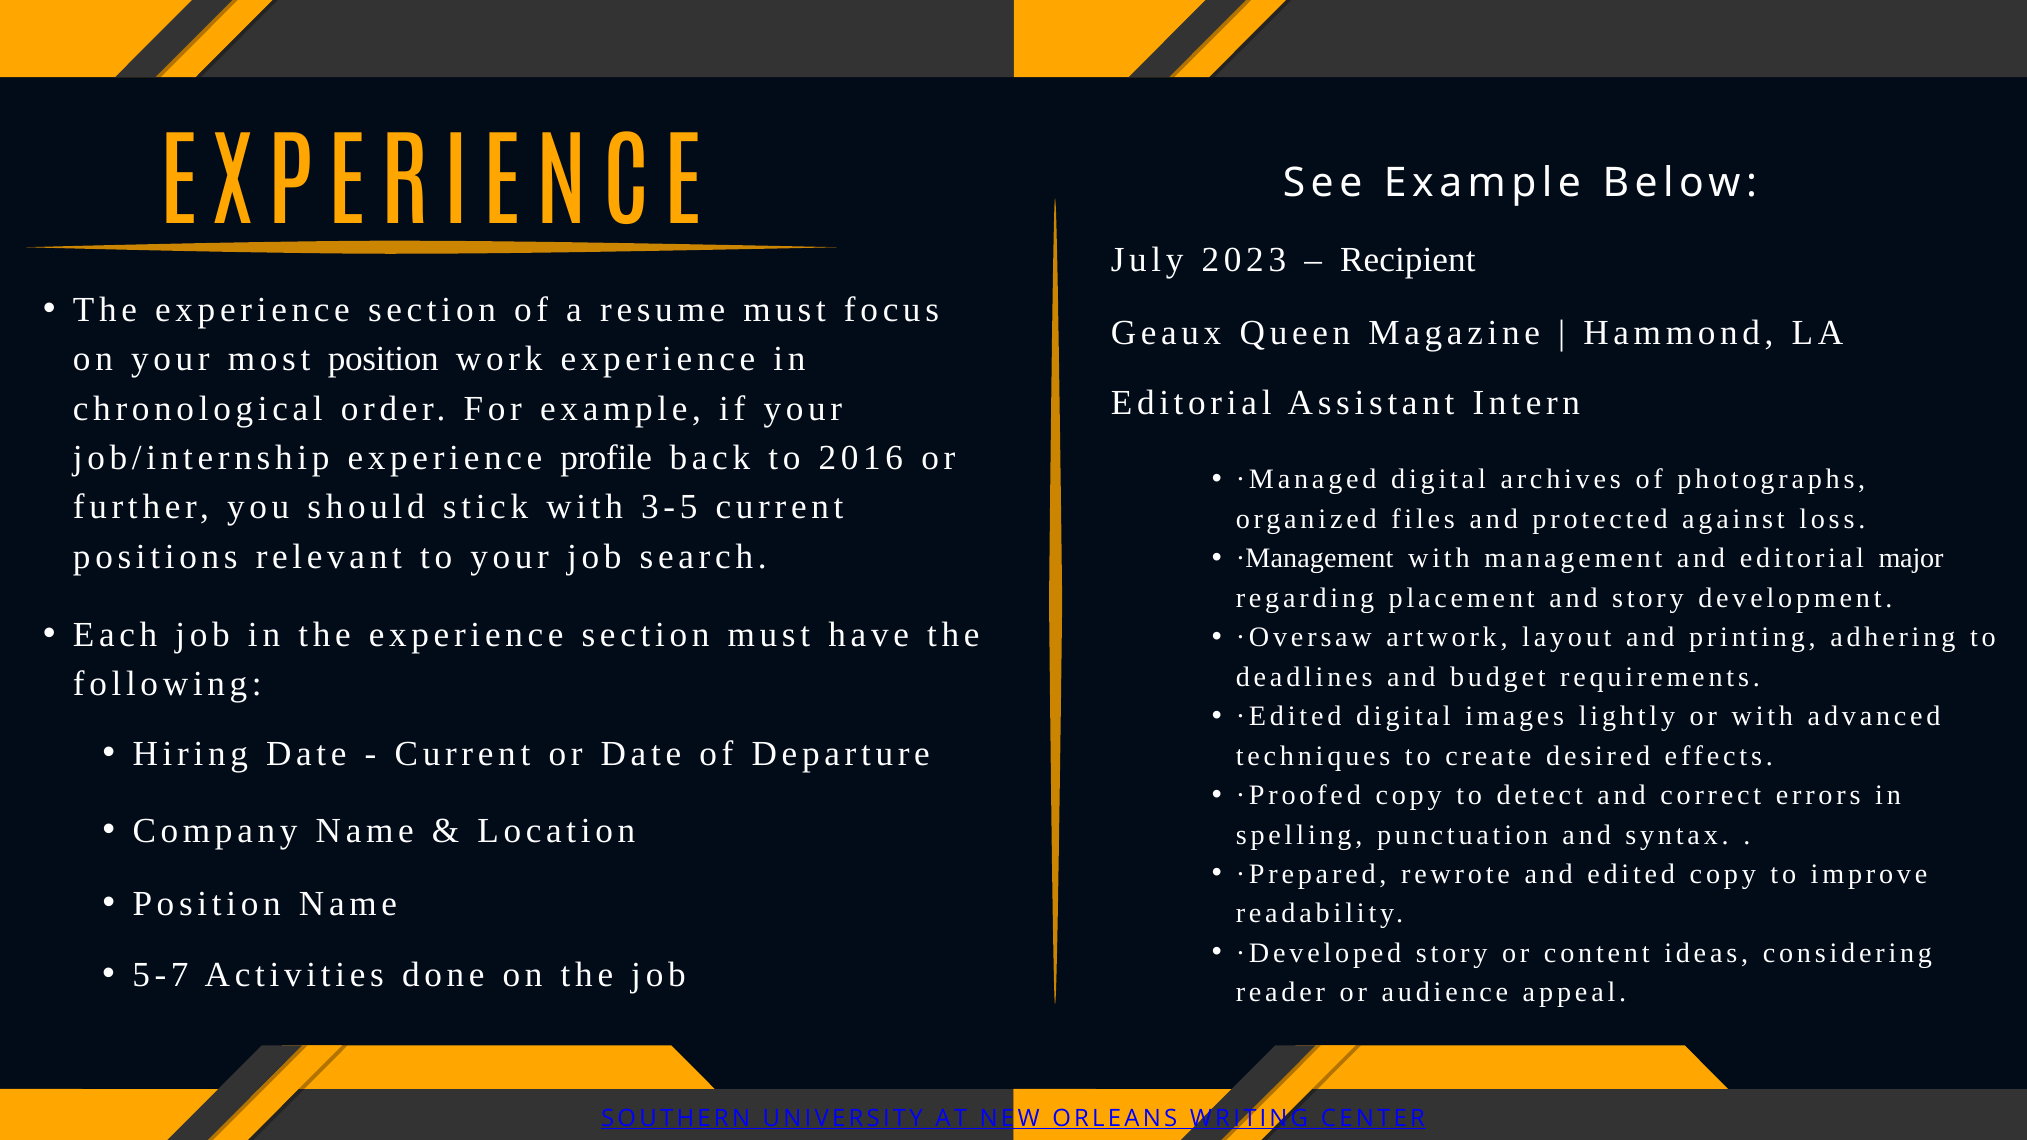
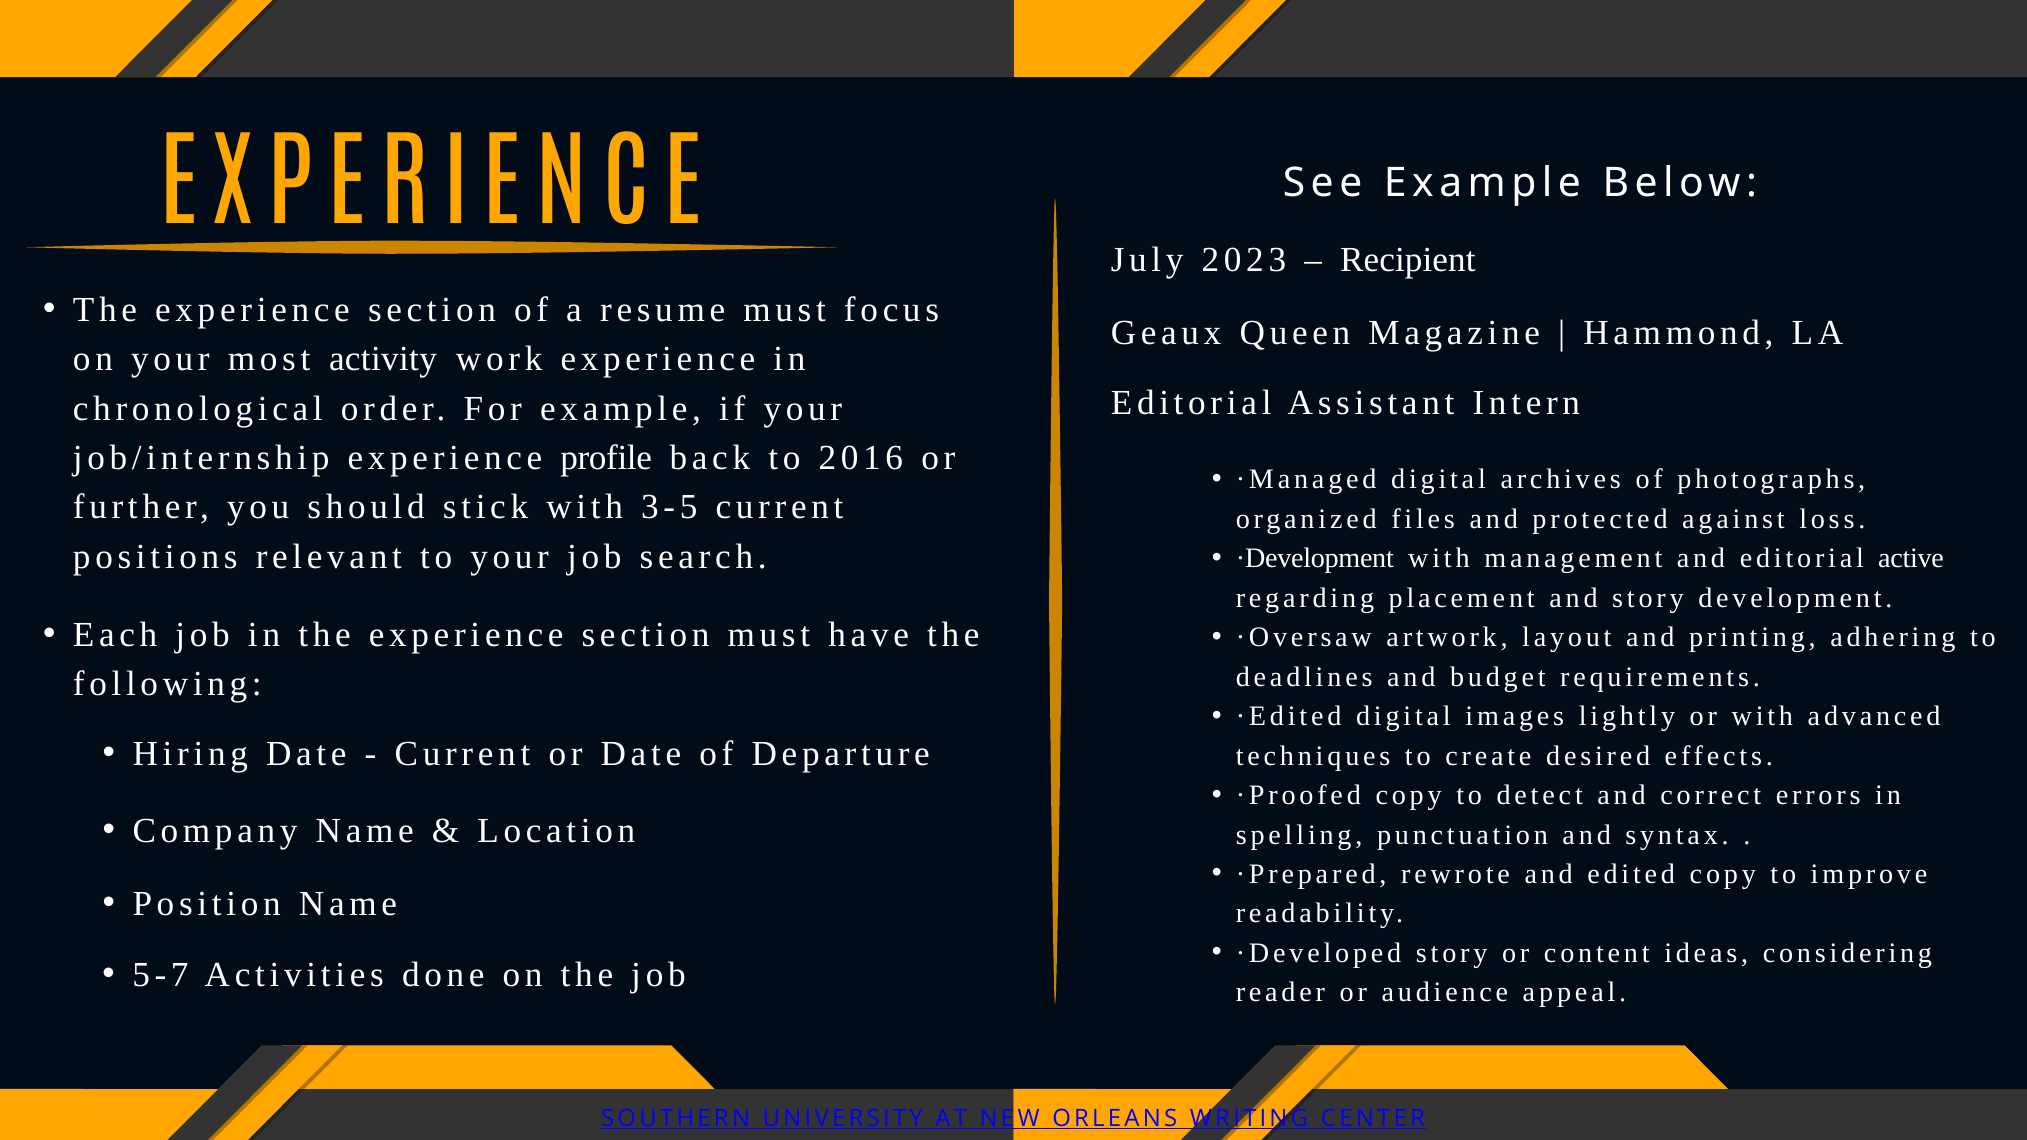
most position: position -> activity
·Management: ·Management -> ·Development
major: major -> active
